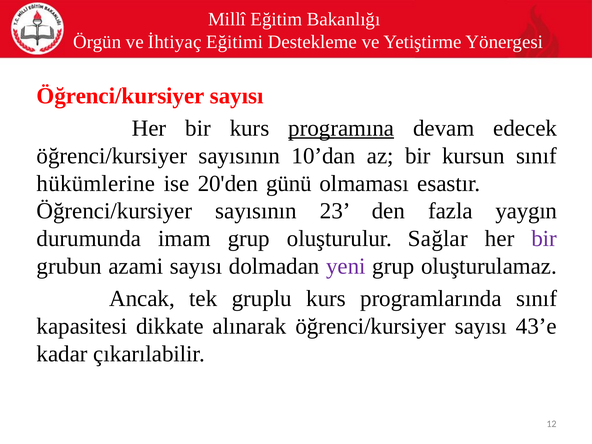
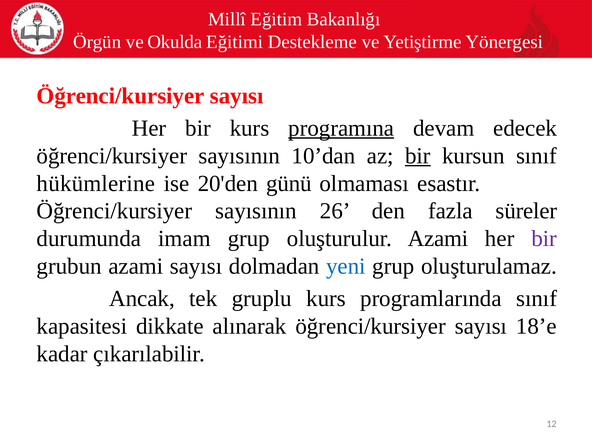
İhtiyaç: İhtiyaç -> Okulda
bir at (418, 156) underline: none -> present
23: 23 -> 26
yaygın: yaygın -> süreler
oluşturulur Sağlar: Sağlar -> Azami
yeni colour: purple -> blue
43’e: 43’e -> 18’e
